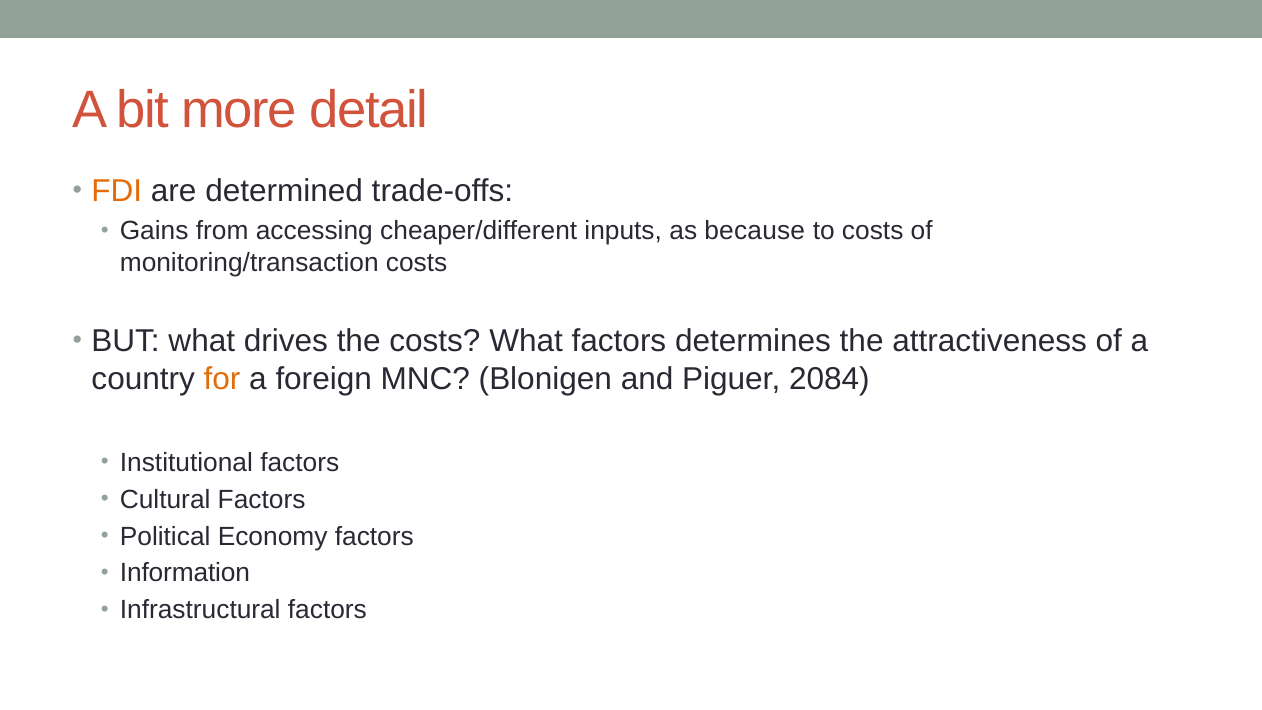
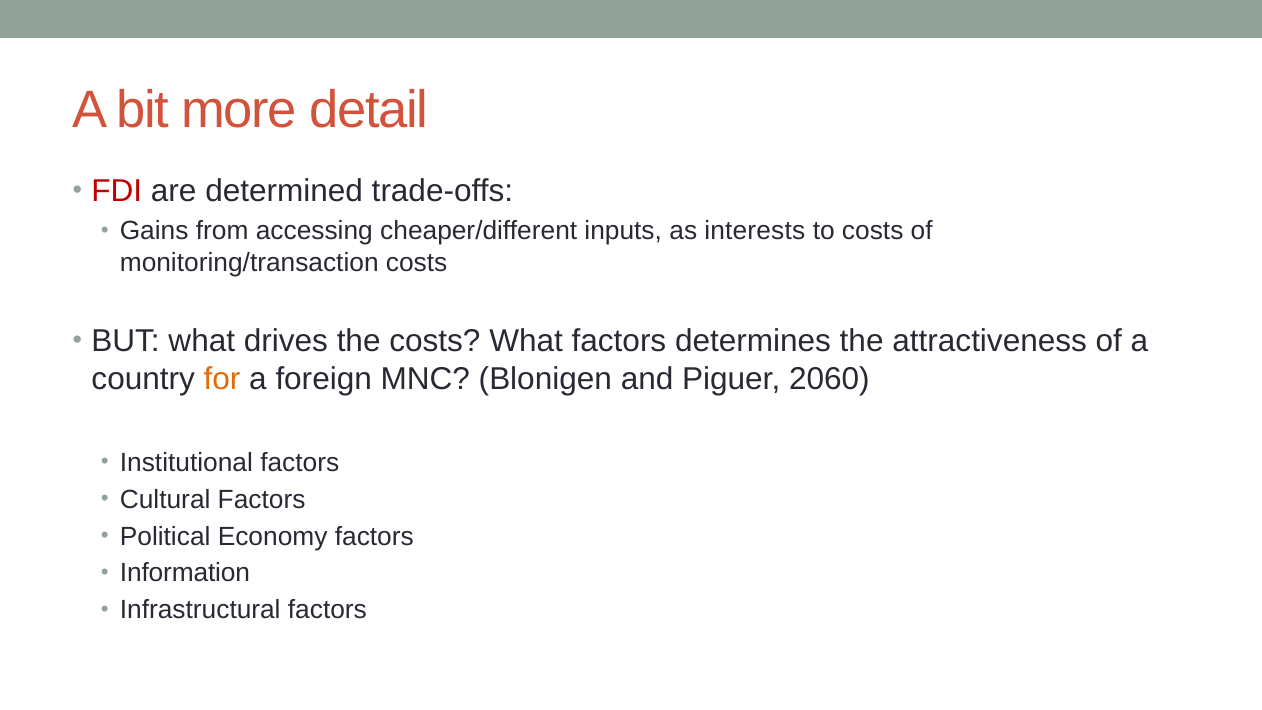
FDI colour: orange -> red
because: because -> interests
2084: 2084 -> 2060
